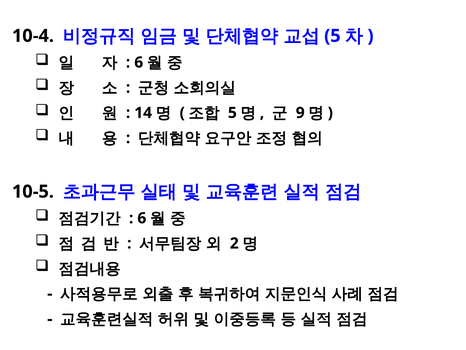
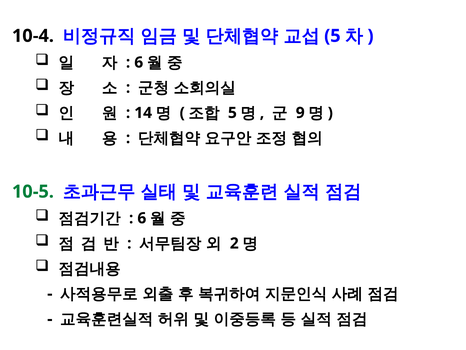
10-5 colour: black -> green
